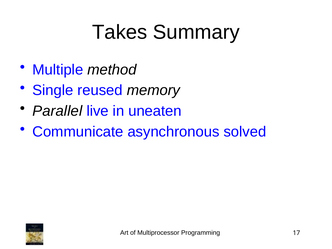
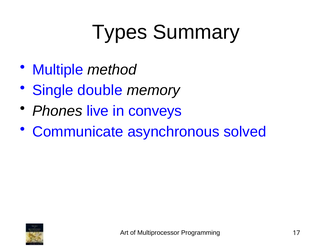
Takes: Takes -> Types
reused: reused -> double
Parallel: Parallel -> Phones
uneaten: uneaten -> conveys
